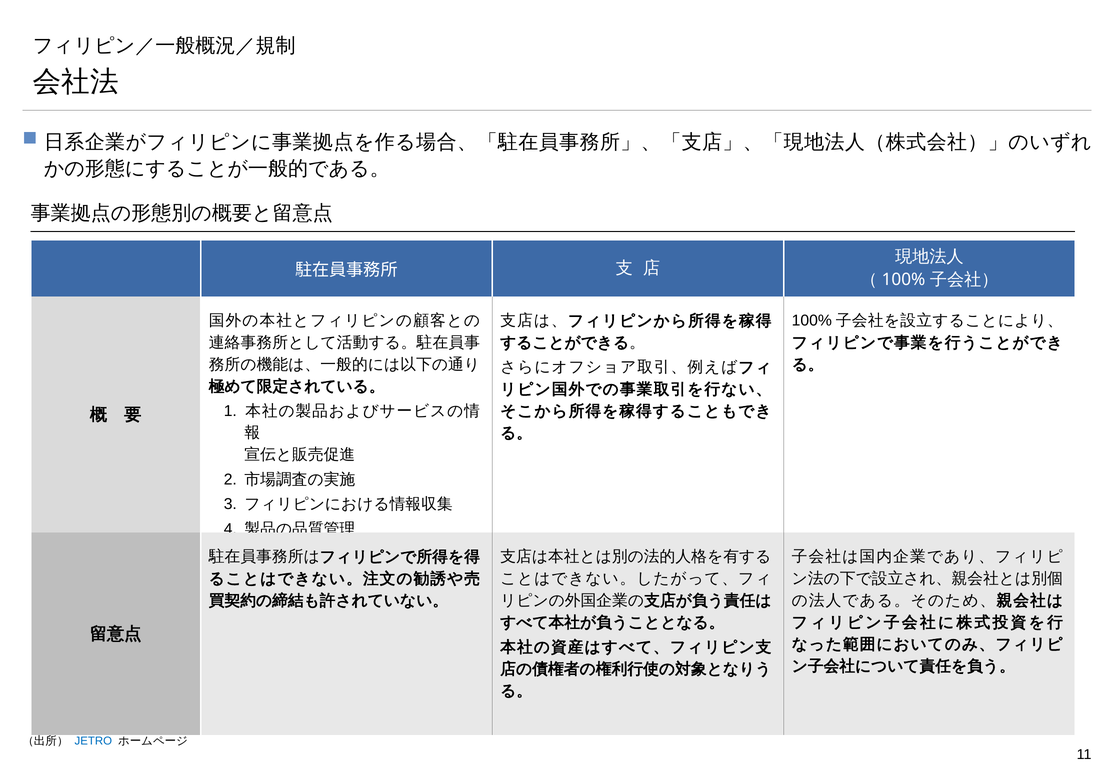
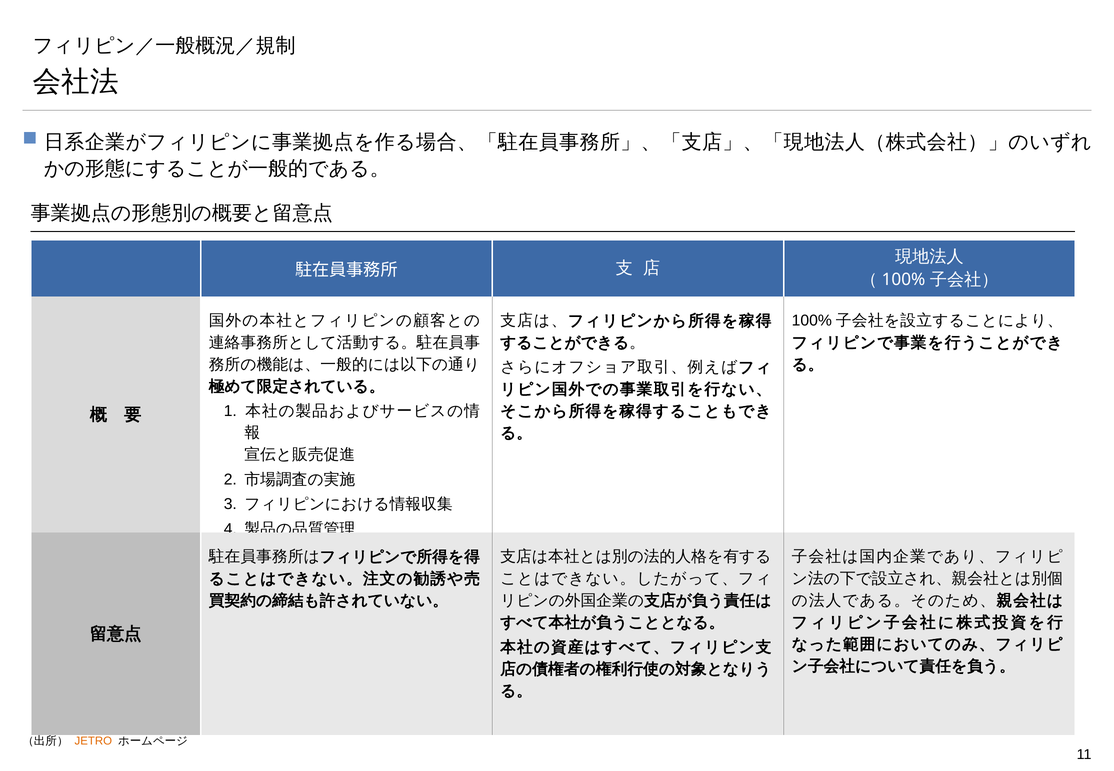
JETRO colour: blue -> orange
